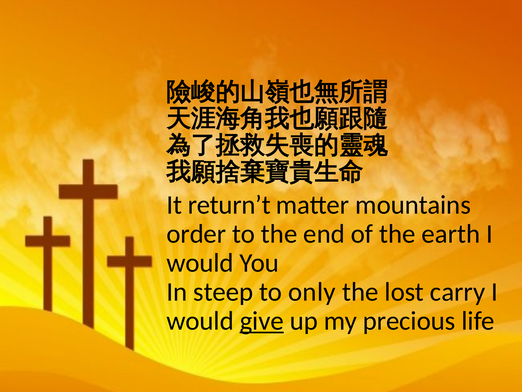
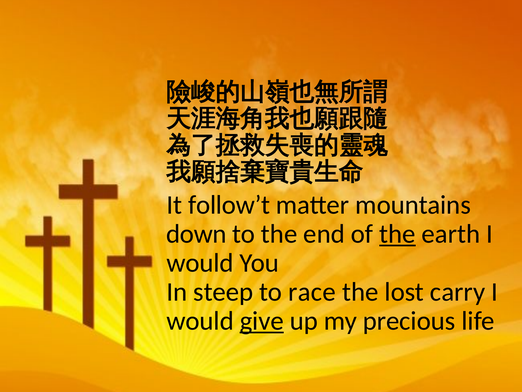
return’t: return’t -> follow’t
order: order -> down
the at (397, 234) underline: none -> present
only: only -> race
